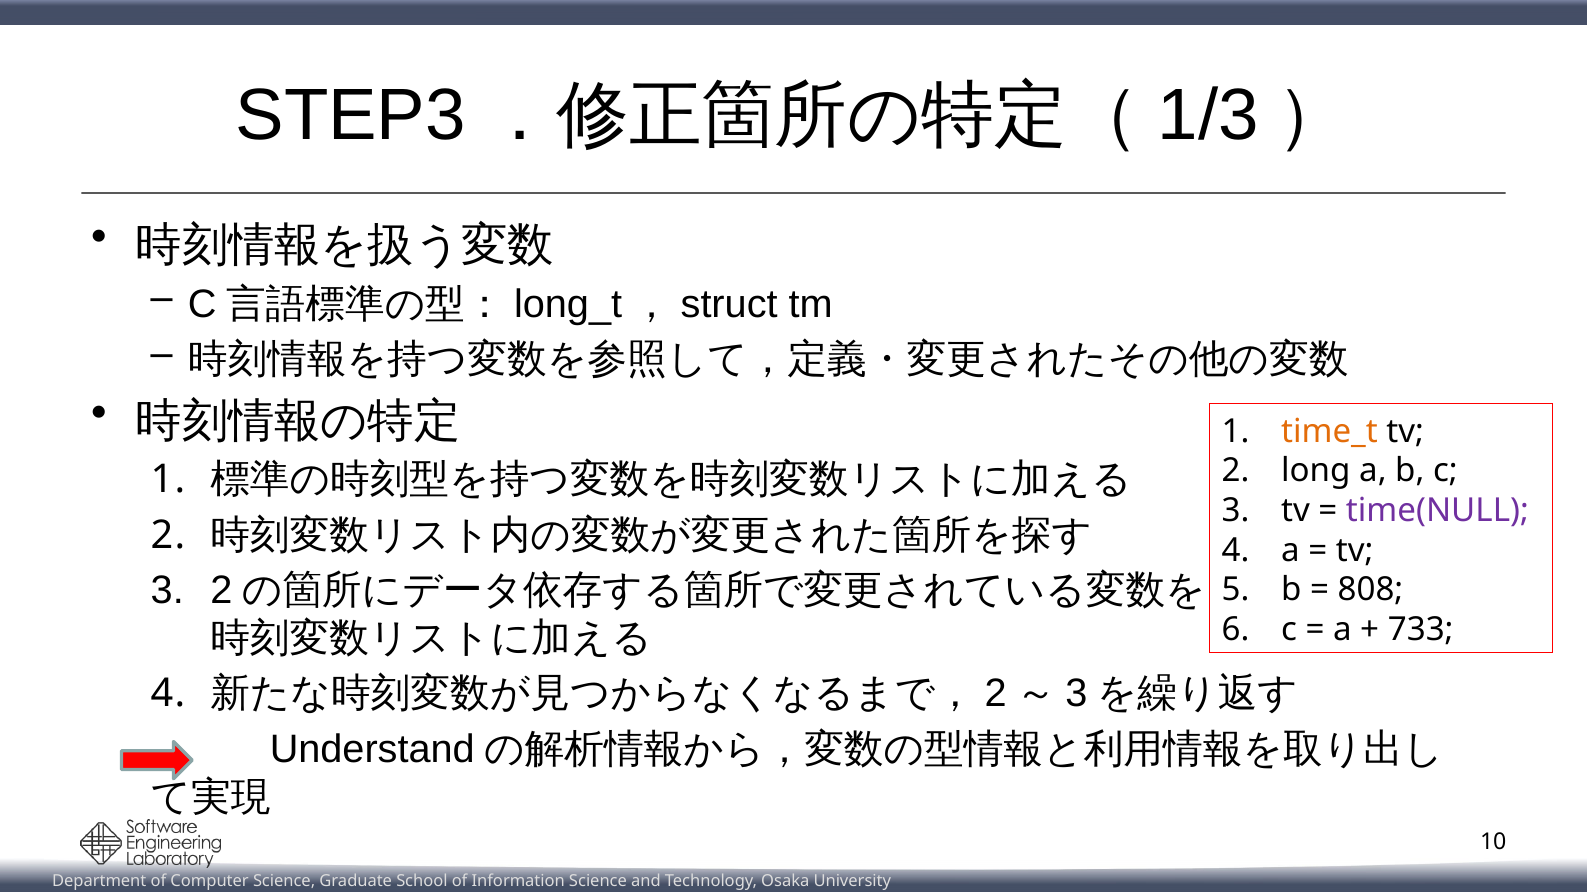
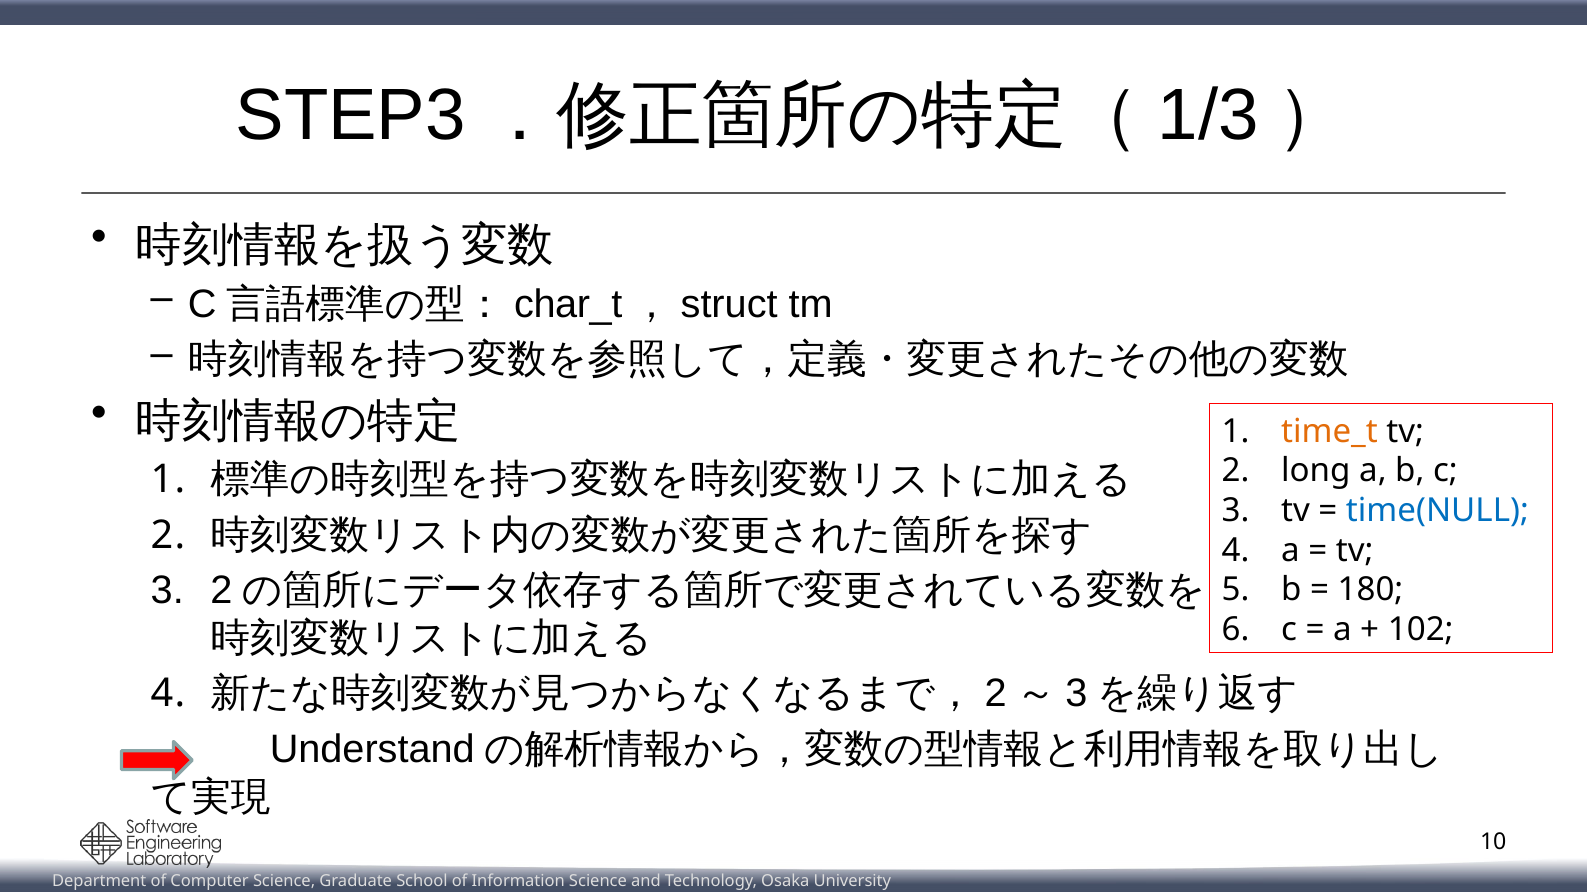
long_t: long_t -> char_t
time(NULL colour: purple -> blue
808: 808 -> 180
733: 733 -> 102
